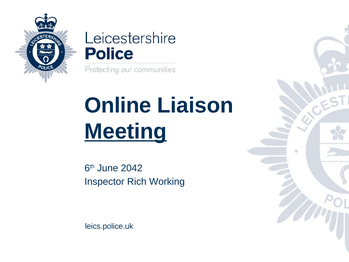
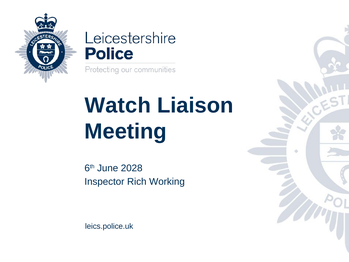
Online: Online -> Watch
Meeting underline: present -> none
2042: 2042 -> 2028
